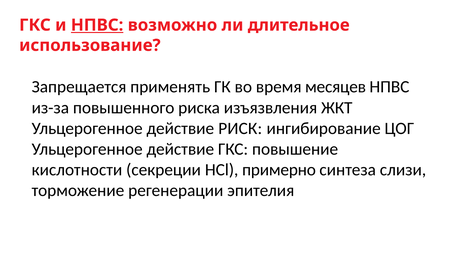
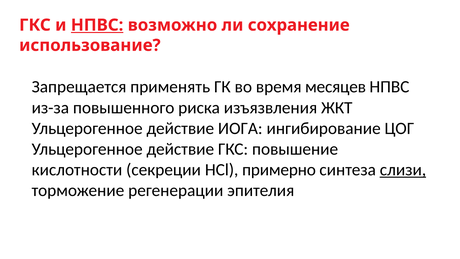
длительное: длительное -> сохранение
РИСК: РИСК -> ИОГА
слизи underline: none -> present
